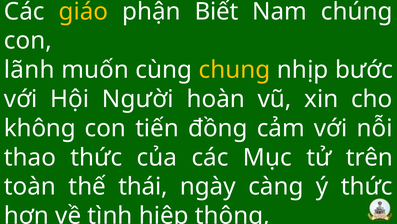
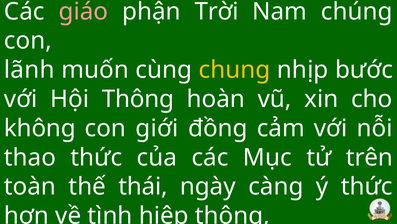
giáo colour: yellow -> pink
Biết: Biết -> Trời
Hội Người: Người -> Thông
tiến: tiến -> giới
